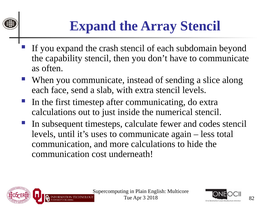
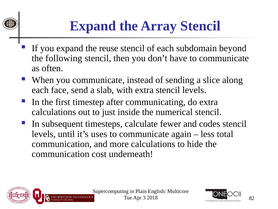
crash: crash -> reuse
capability: capability -> following
